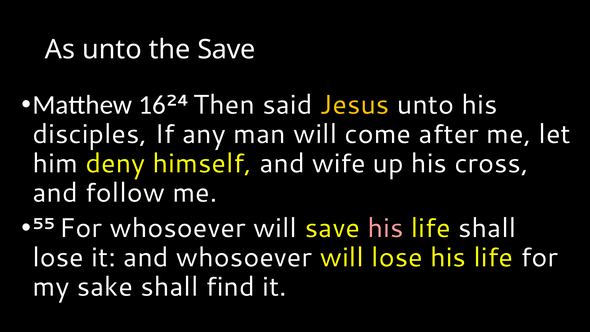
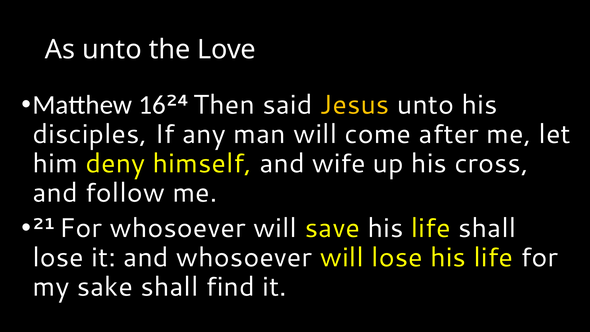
the Save: Save -> Love
55: 55 -> 21
his at (385, 228) colour: pink -> white
